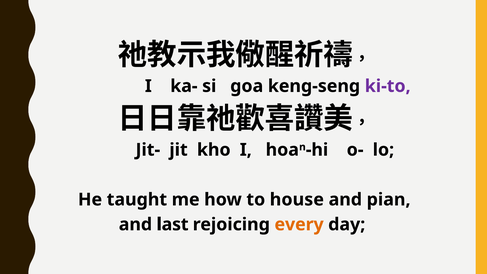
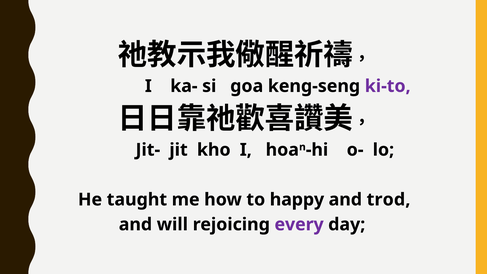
house: house -> happy
pian: pian -> trod
last: last -> will
every colour: orange -> purple
